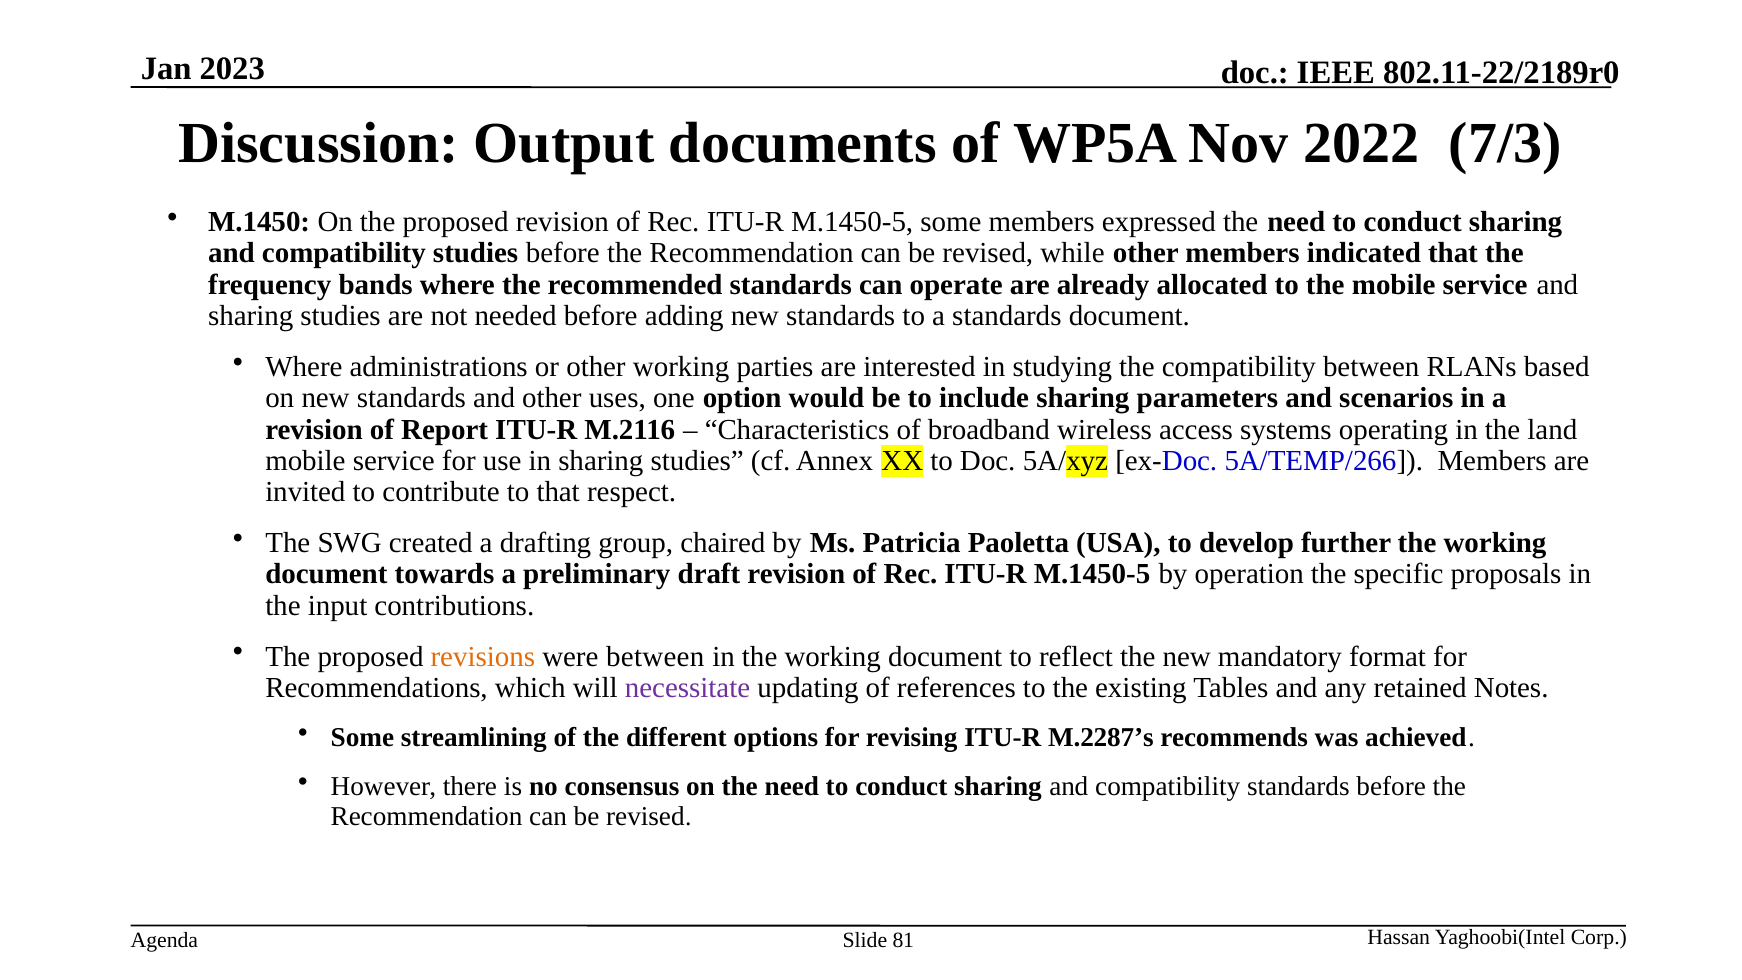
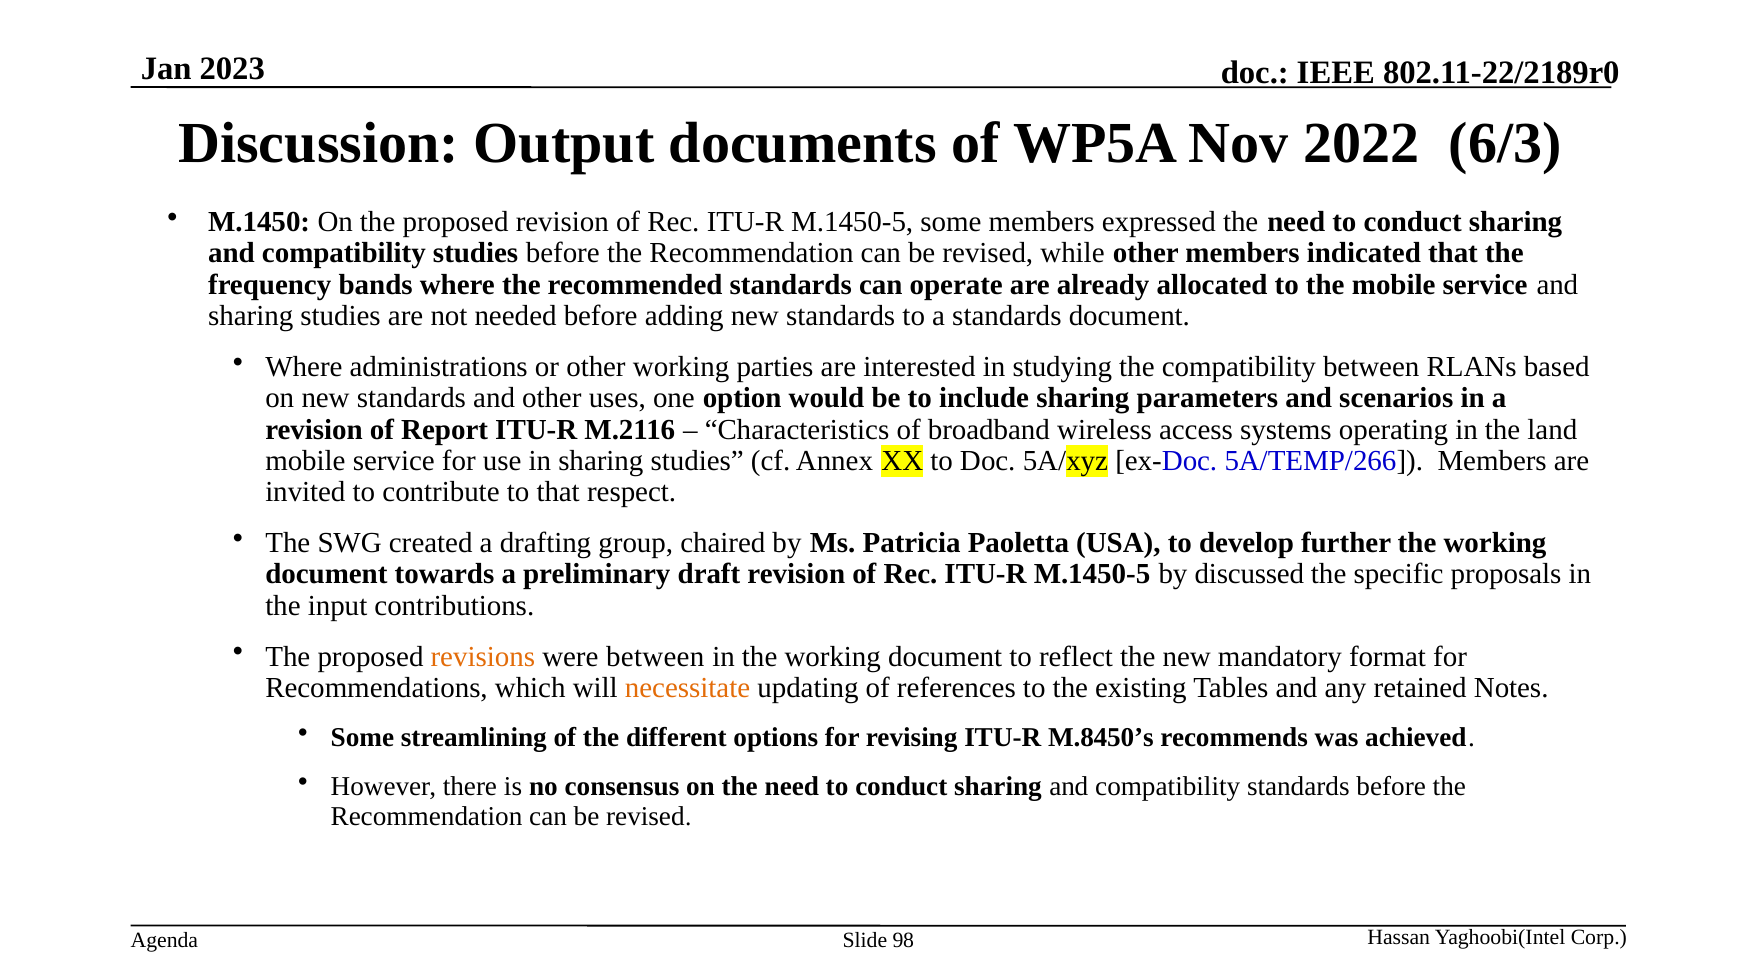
7/3: 7/3 -> 6/3
operation: operation -> discussed
necessitate colour: purple -> orange
M.2287’s: M.2287’s -> M.8450’s
81: 81 -> 98
